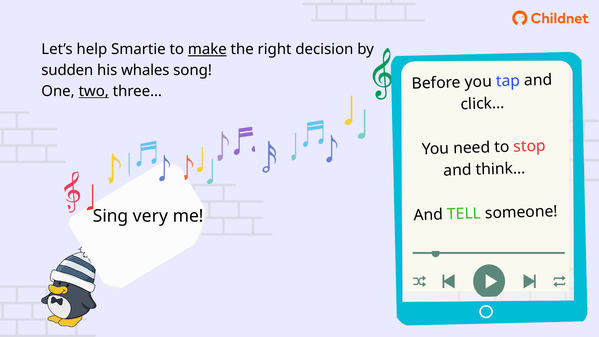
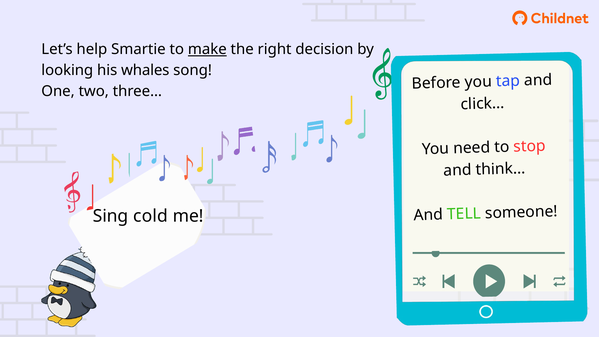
sudden: sudden -> looking
two underline: present -> none
very: very -> cold
